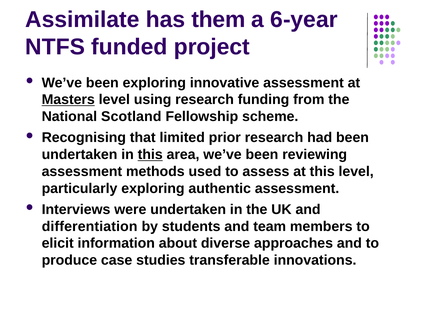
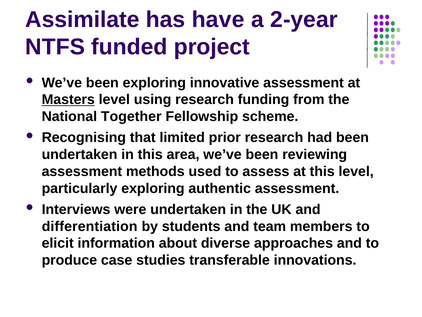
them: them -> have
6-year: 6-year -> 2-year
Scotland: Scotland -> Together
this at (150, 154) underline: present -> none
